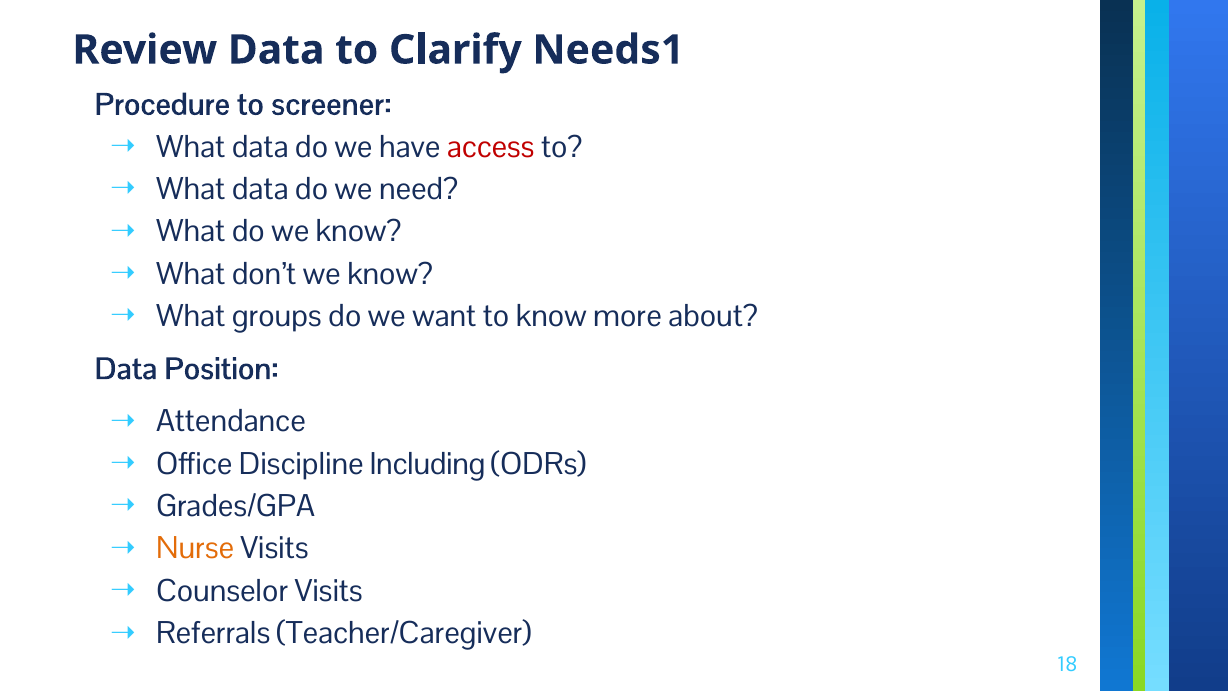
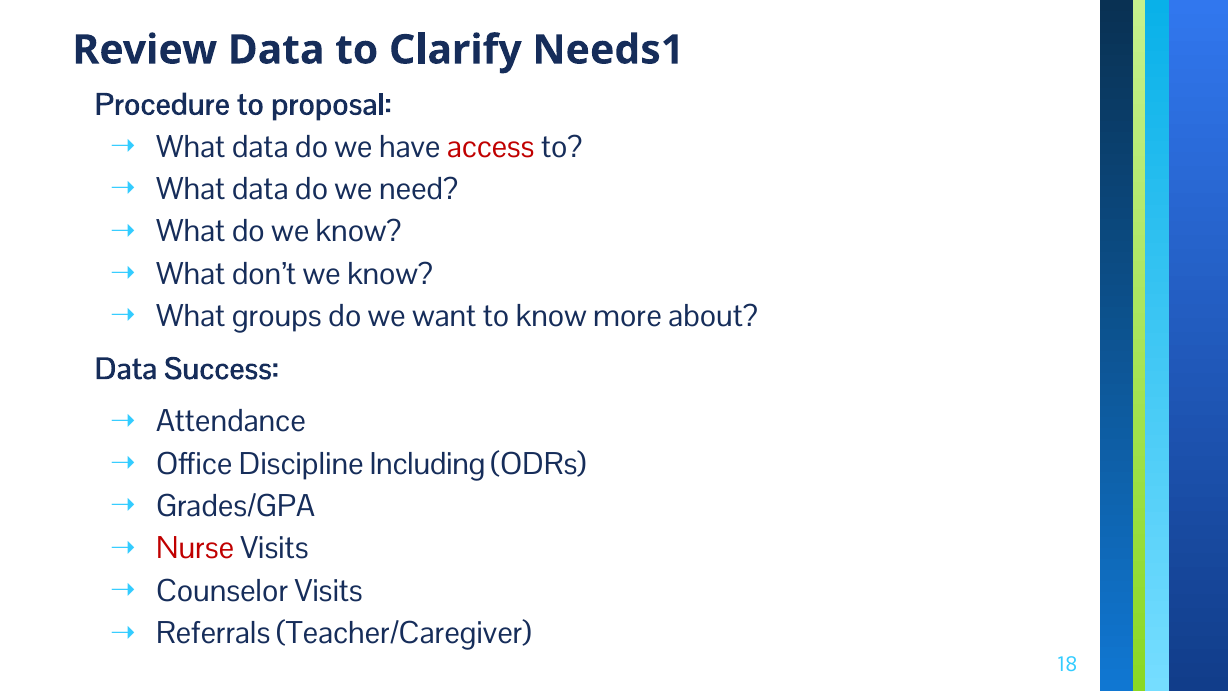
screener: screener -> proposal
Position: Position -> Success
Nurse colour: orange -> red
